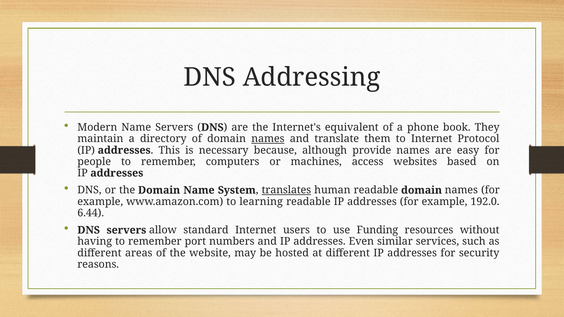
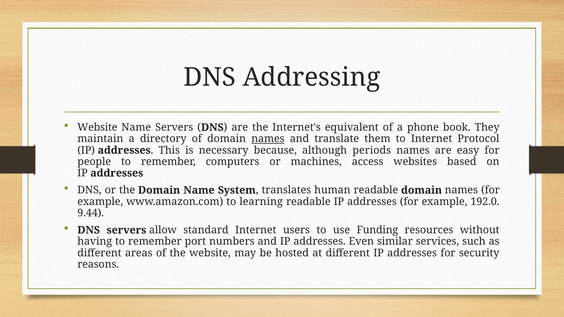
Modern at (97, 127): Modern -> Website
provide: provide -> periods
translates underline: present -> none
6.44: 6.44 -> 9.44
